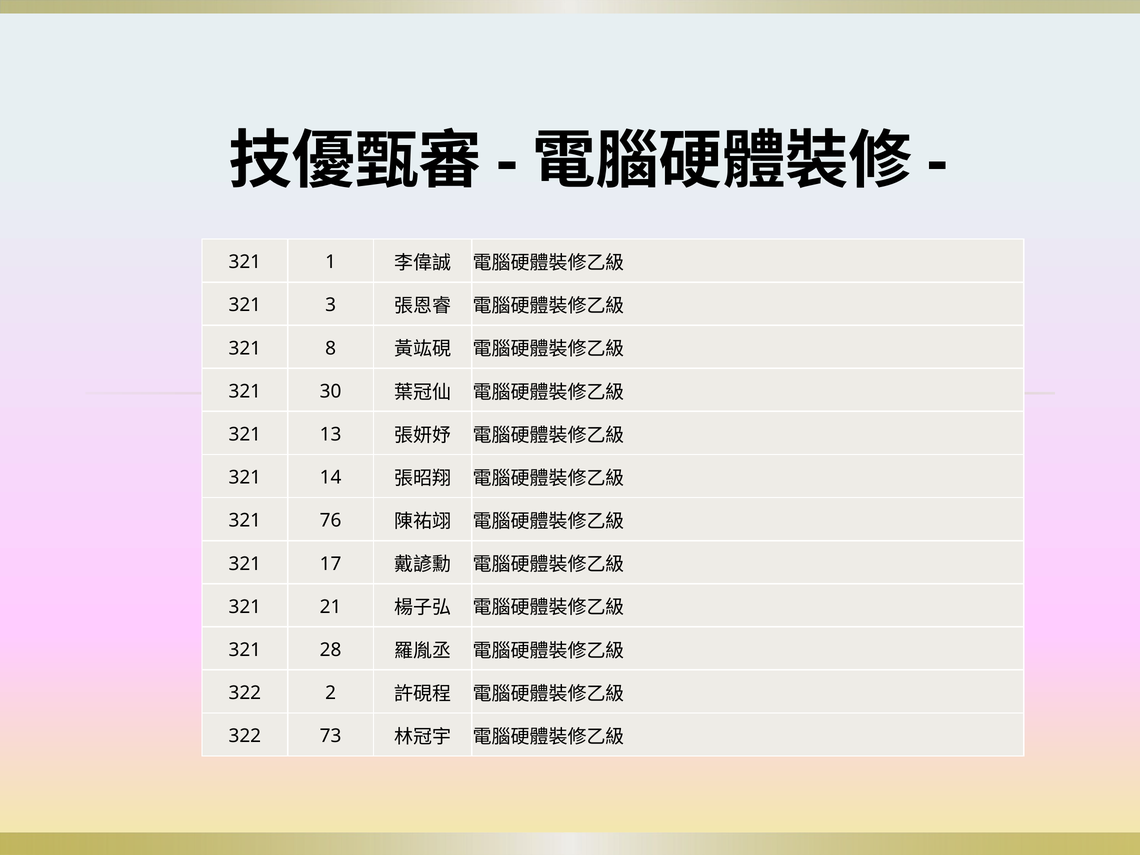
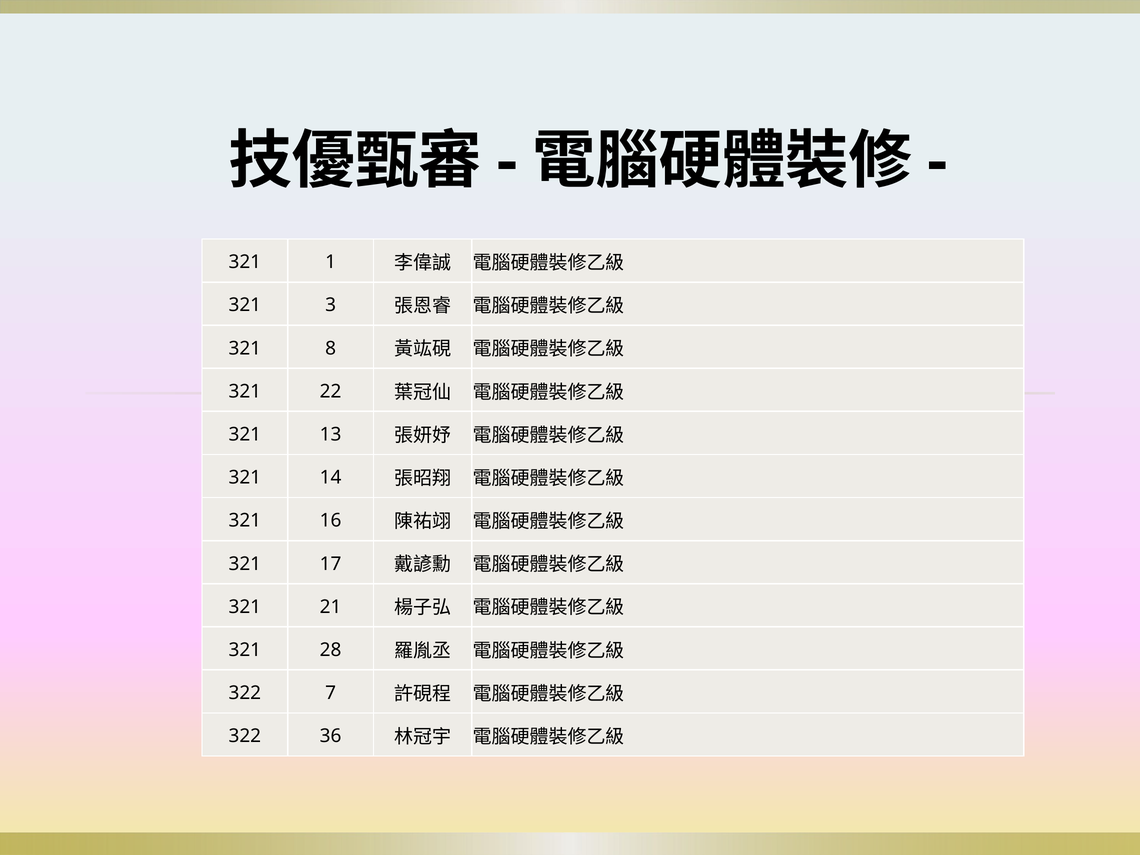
30: 30 -> 22
76: 76 -> 16
2: 2 -> 7
73: 73 -> 36
